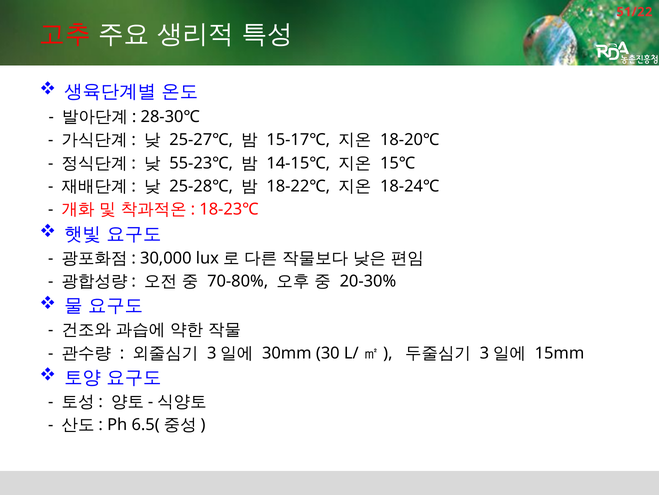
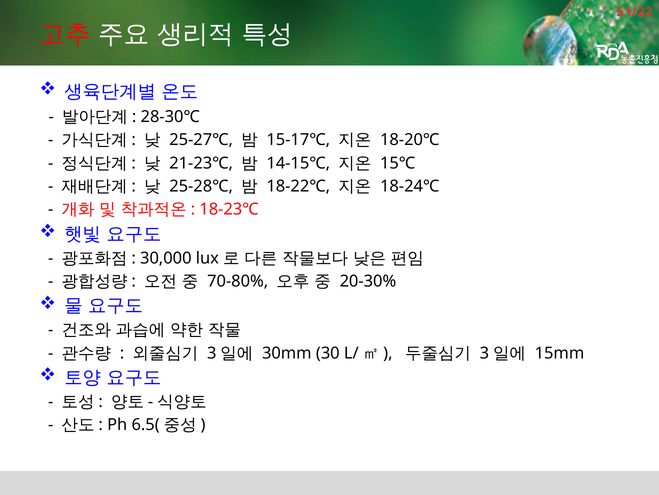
55-23℃: 55-23℃ -> 21-23℃
